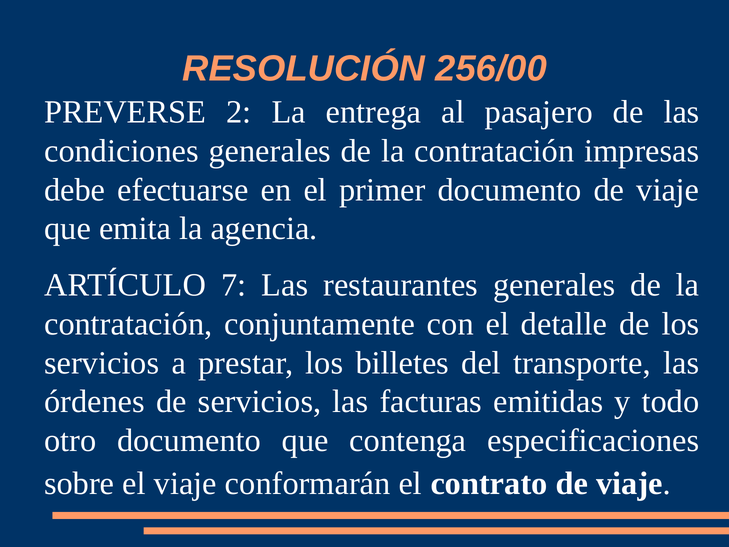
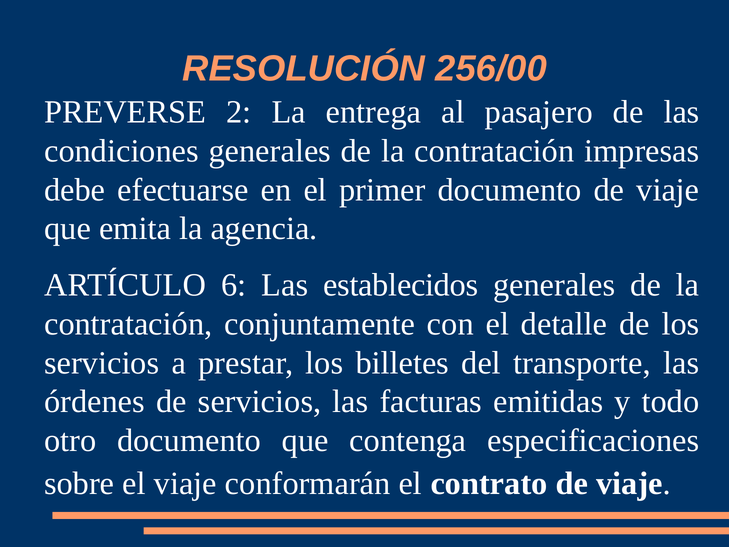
7: 7 -> 6
restaurantes: restaurantes -> establecidos
